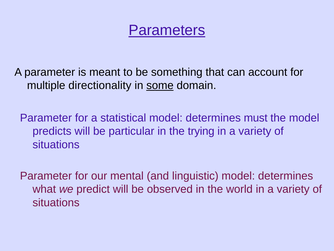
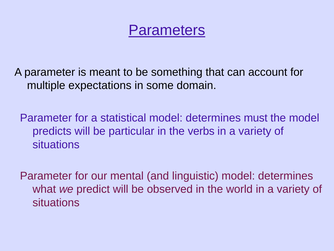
directionality: directionality -> expectations
some underline: present -> none
trying: trying -> verbs
